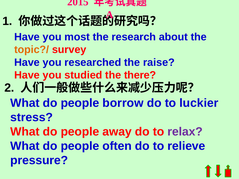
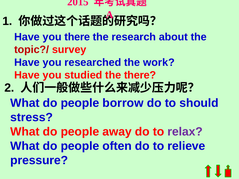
you most: most -> there
topic?/ colour: orange -> red
raise: raise -> work
luckier: luckier -> should
